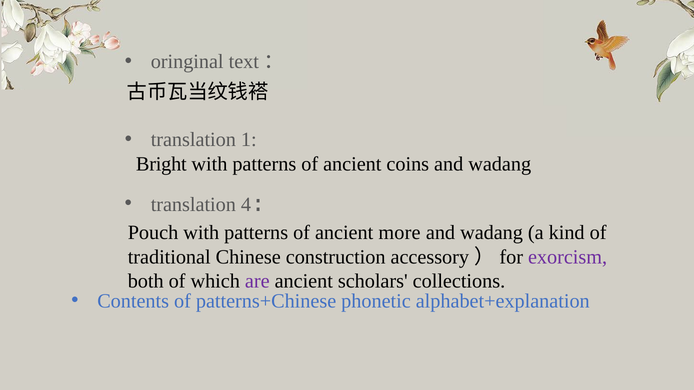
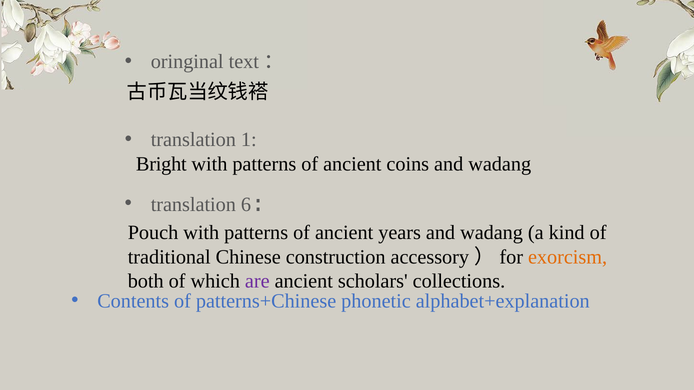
4: 4 -> 6
more: more -> years
exorcism colour: purple -> orange
